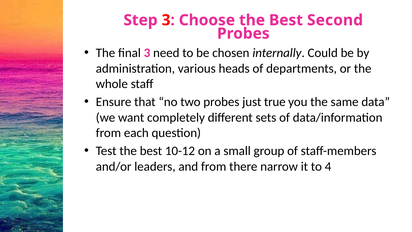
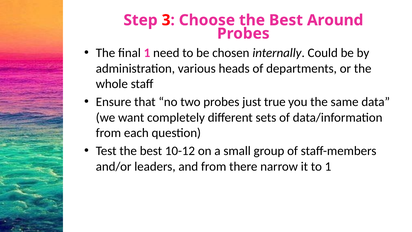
Second: Second -> Around
final 3: 3 -> 1
to 4: 4 -> 1
